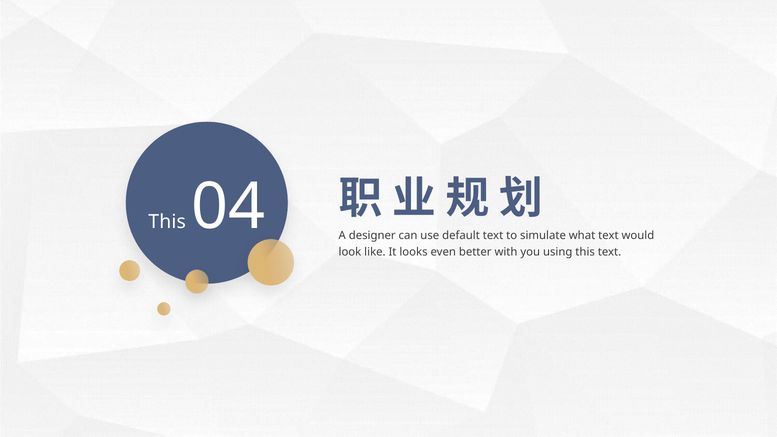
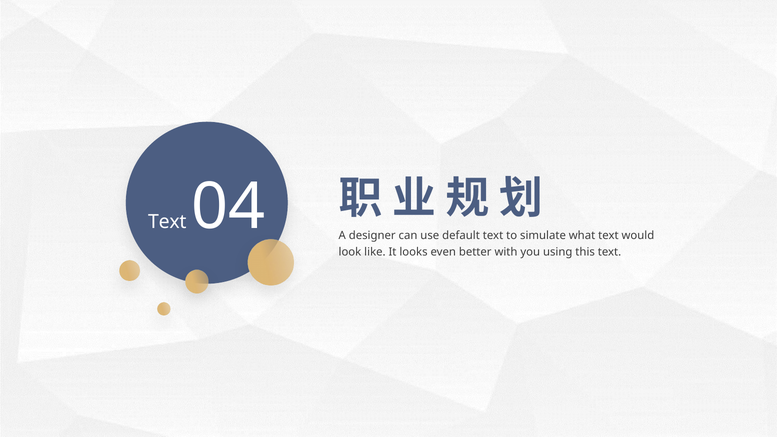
This at (167, 222): This -> Text
